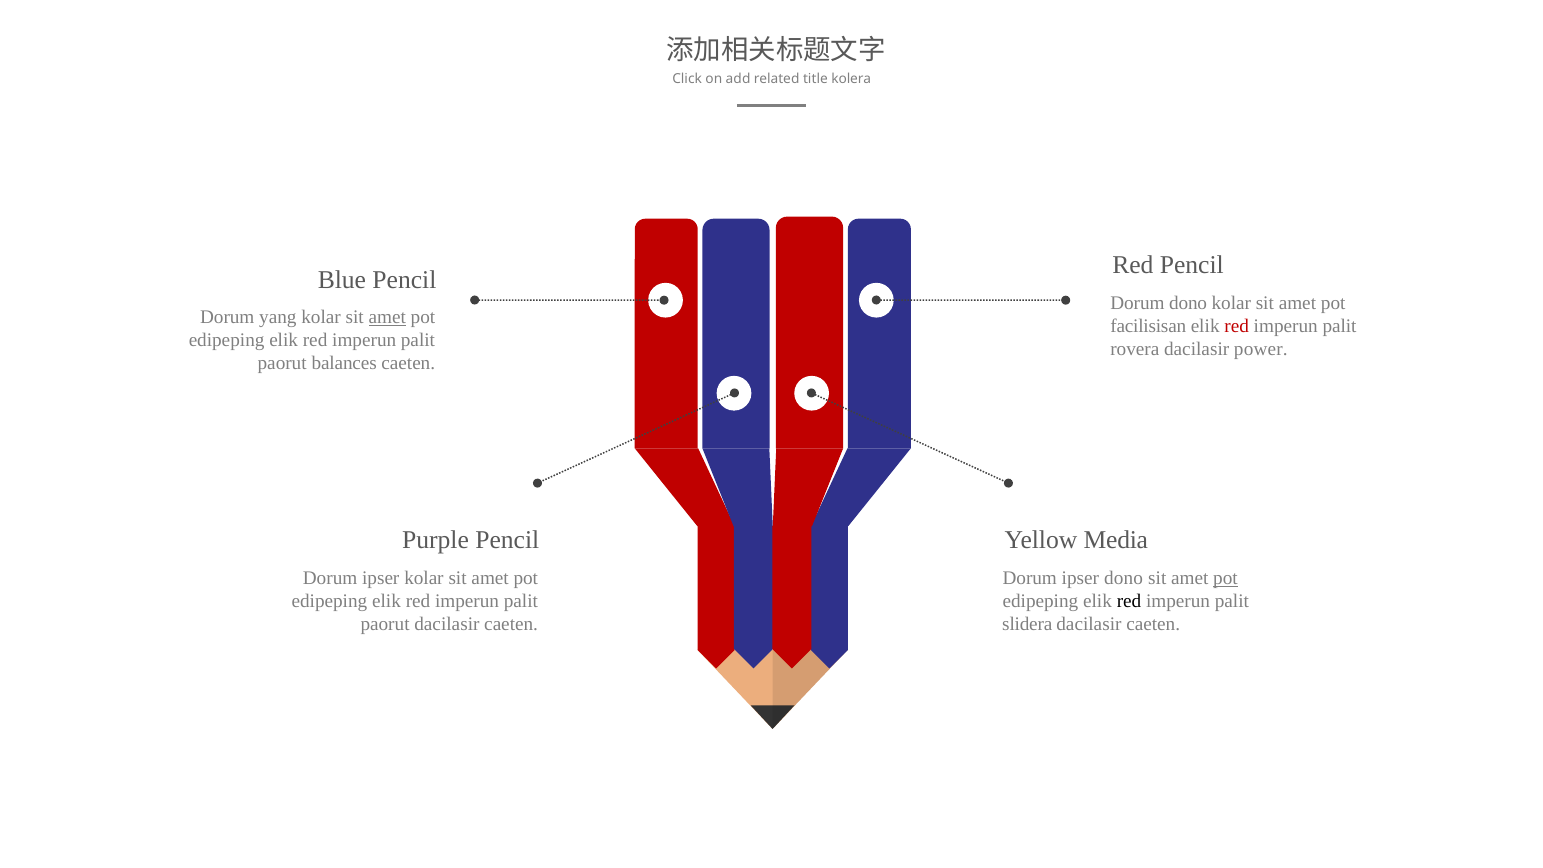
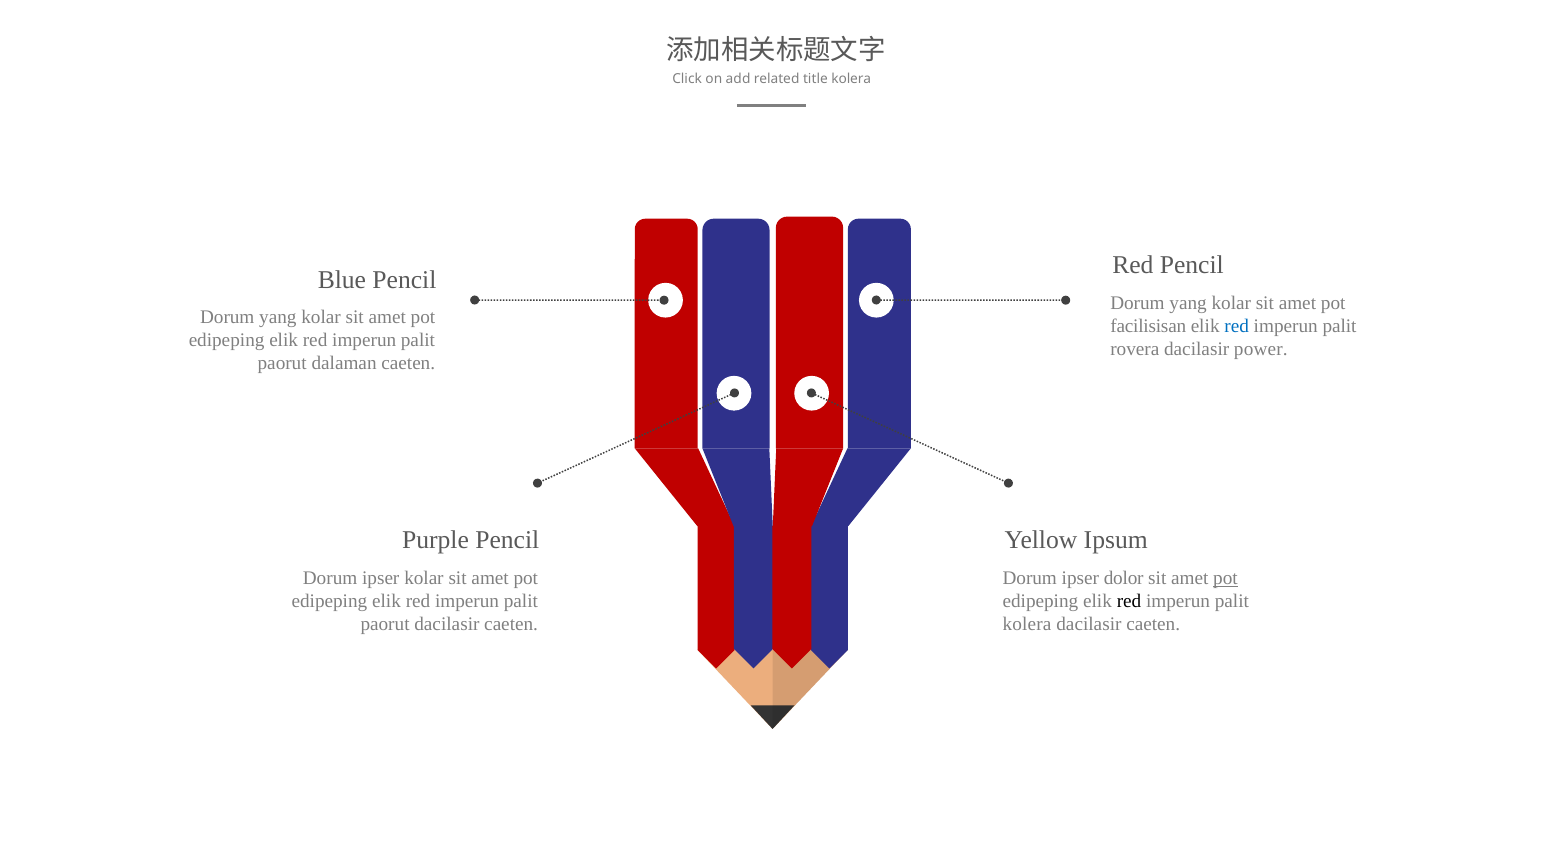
dono at (1188, 303): dono -> yang
amet at (387, 317) underline: present -> none
red at (1237, 326) colour: red -> blue
balances: balances -> dalaman
Media: Media -> Ipsum
ipser dono: dono -> dolor
slidera at (1027, 624): slidera -> kolera
